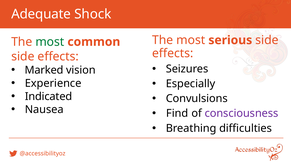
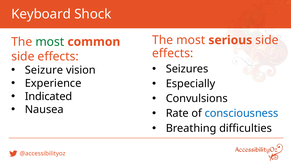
Adequate: Adequate -> Keyboard
Marked: Marked -> Seizure
Find: Find -> Rate
consciousness colour: purple -> blue
